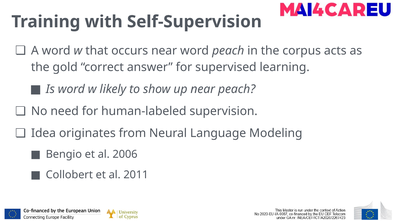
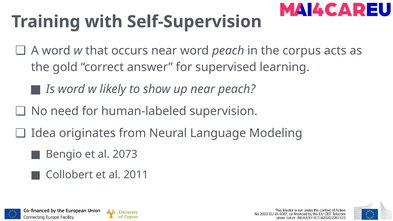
2006: 2006 -> 2073
